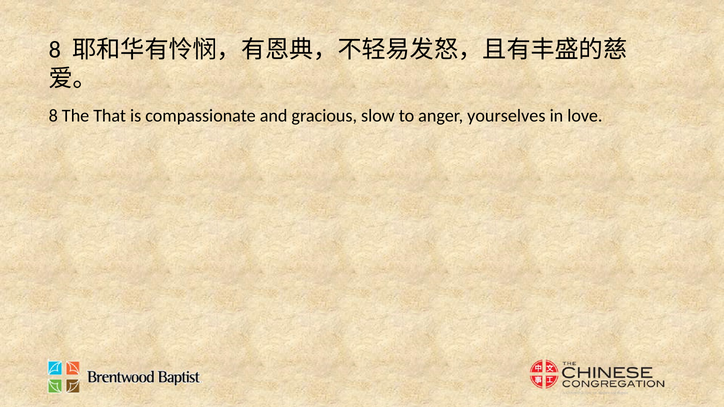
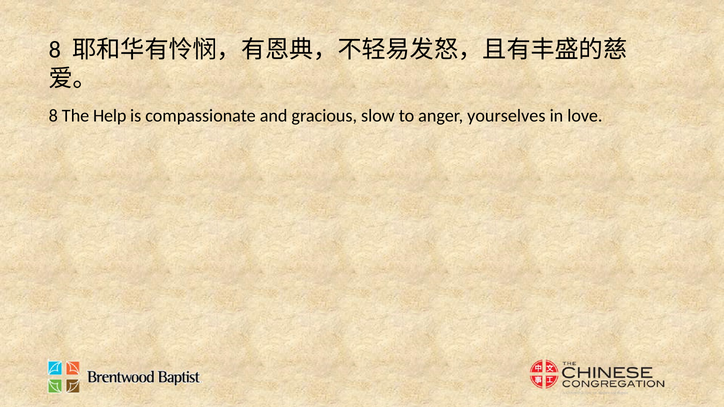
That: That -> Help
